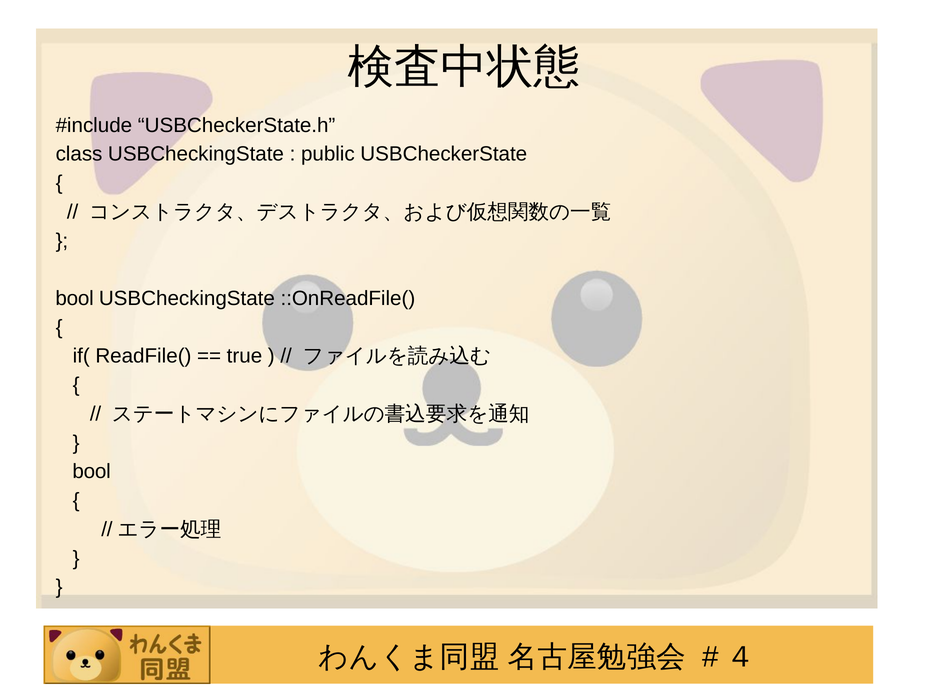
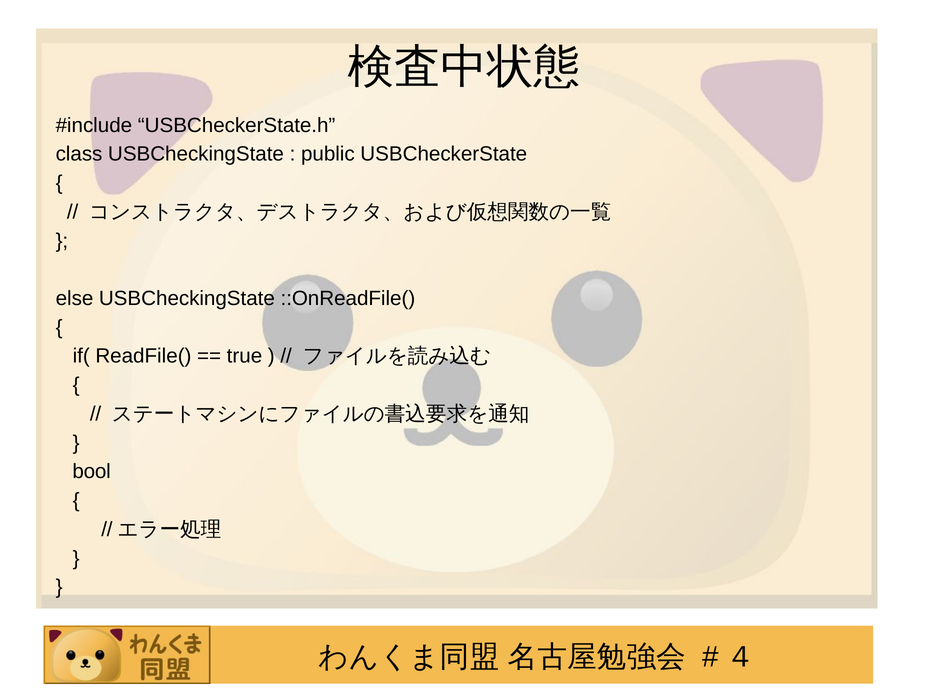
bool at (75, 298): bool -> else
